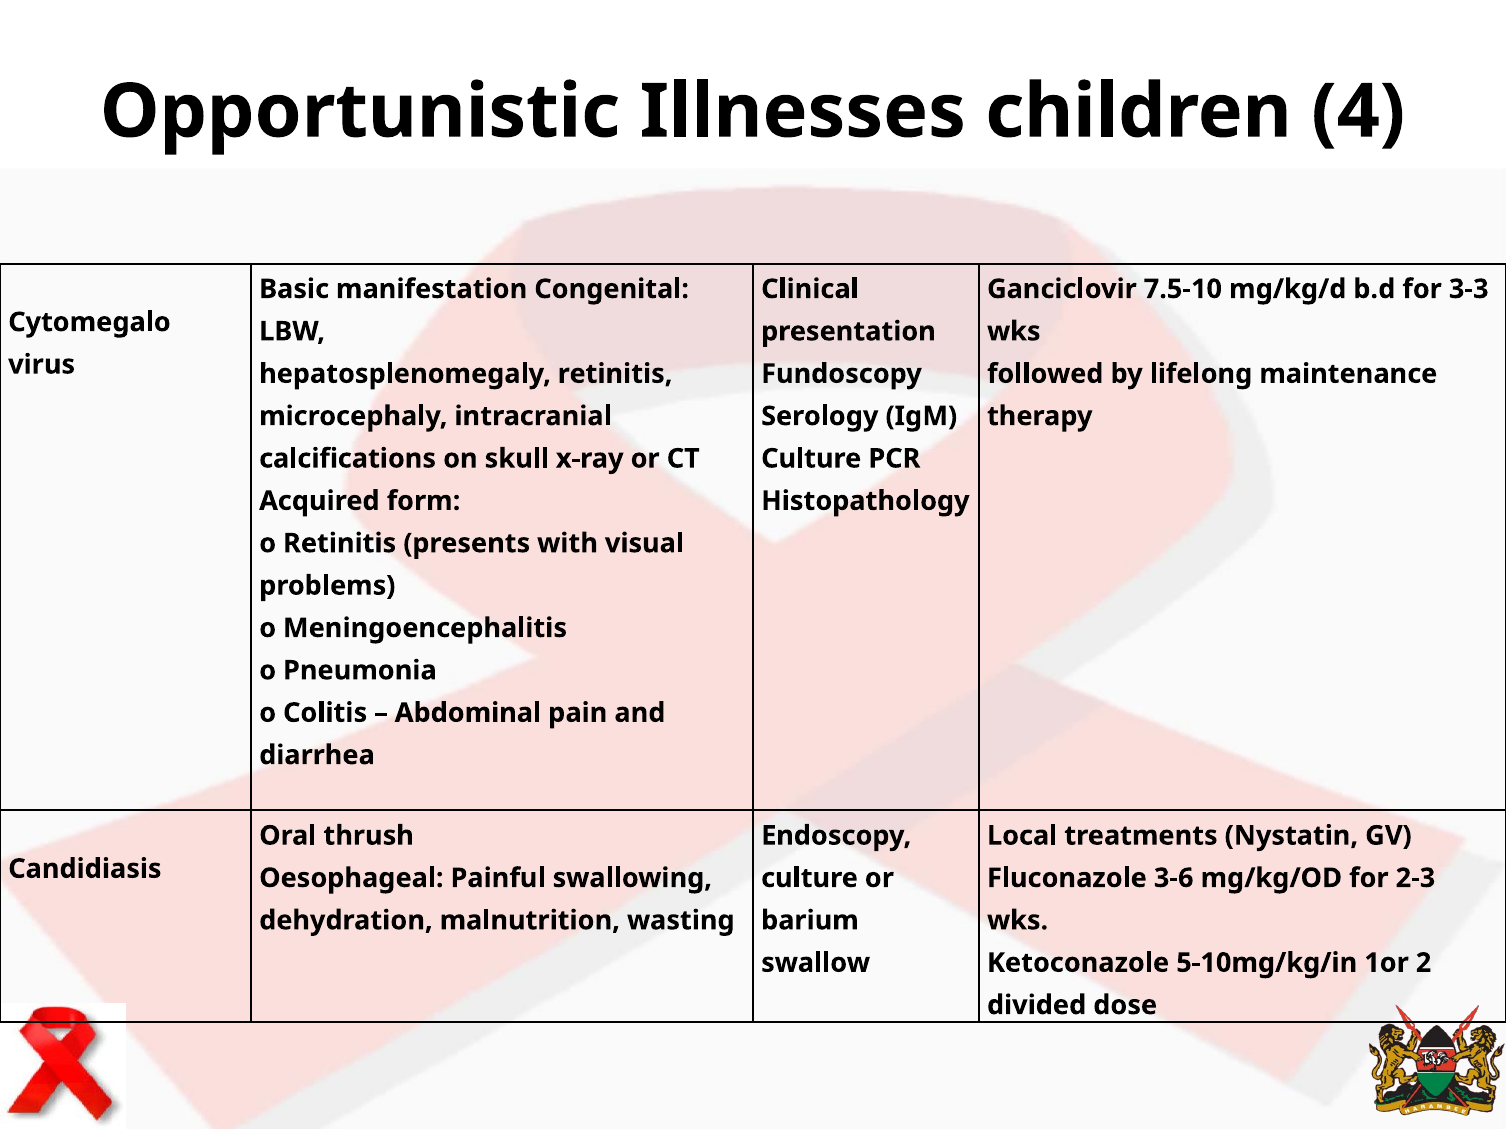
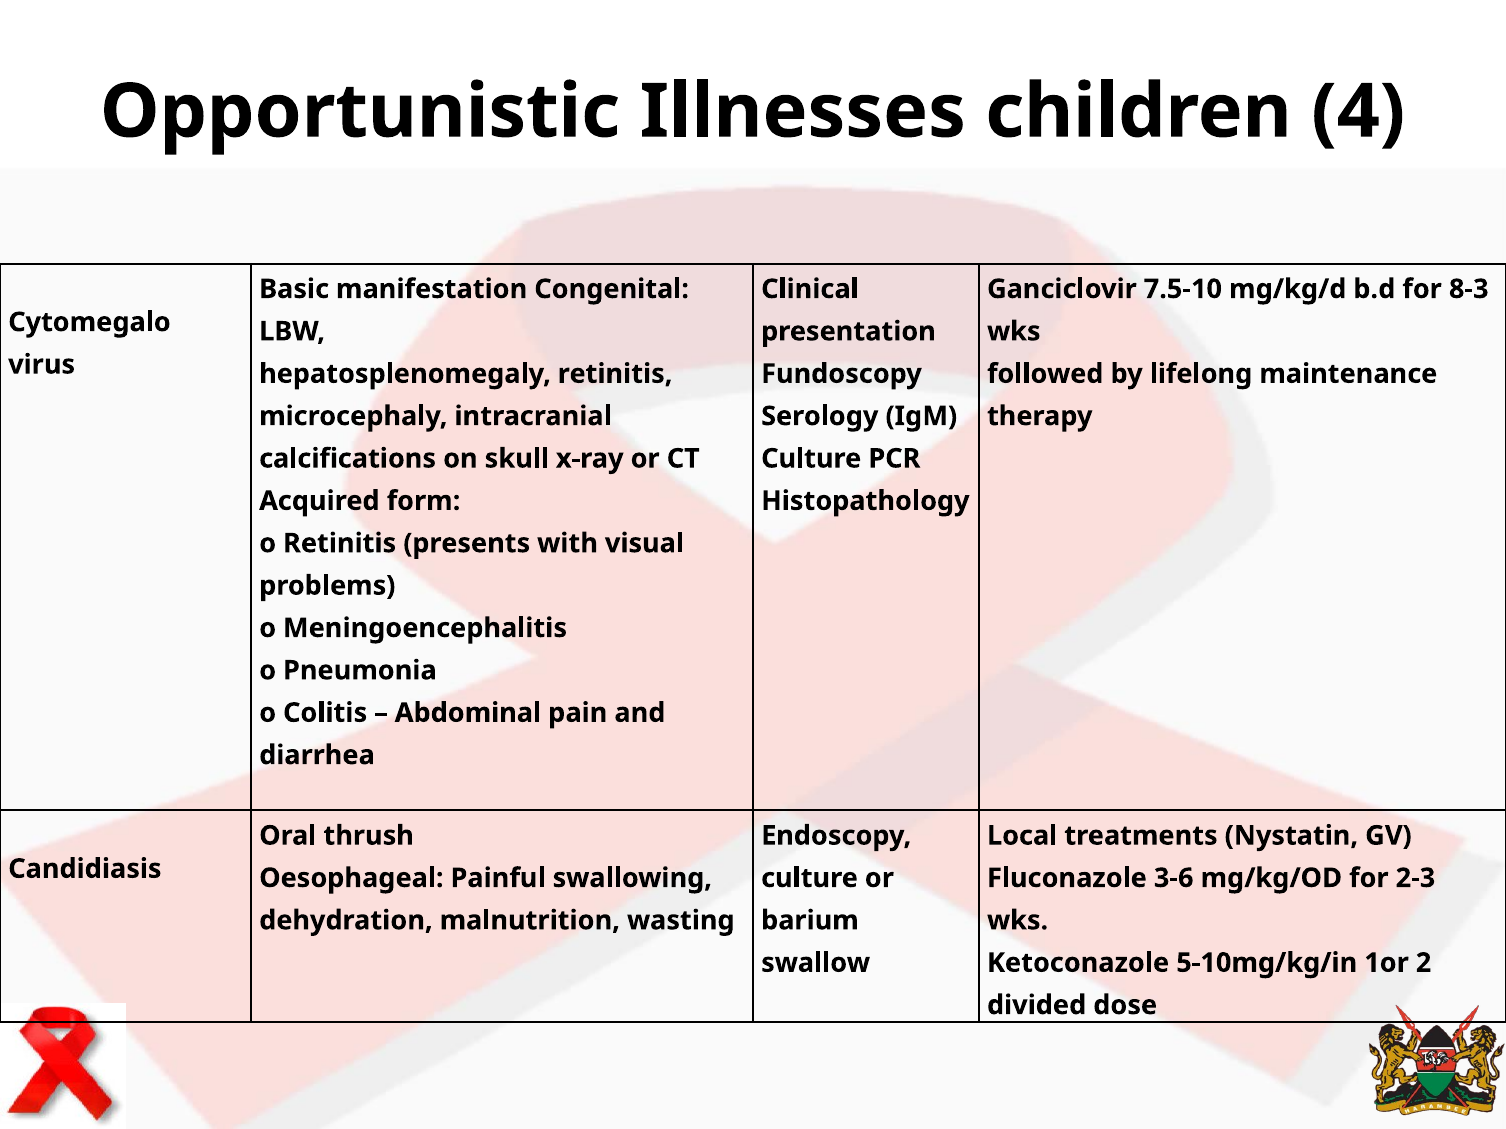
3-3: 3-3 -> 8-3
